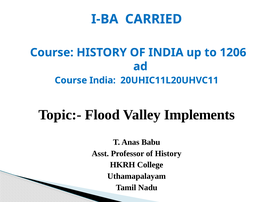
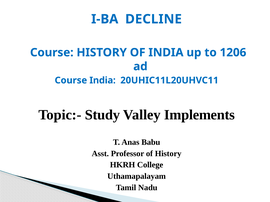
CARRIED: CARRIED -> DECLINE
Flood: Flood -> Study
